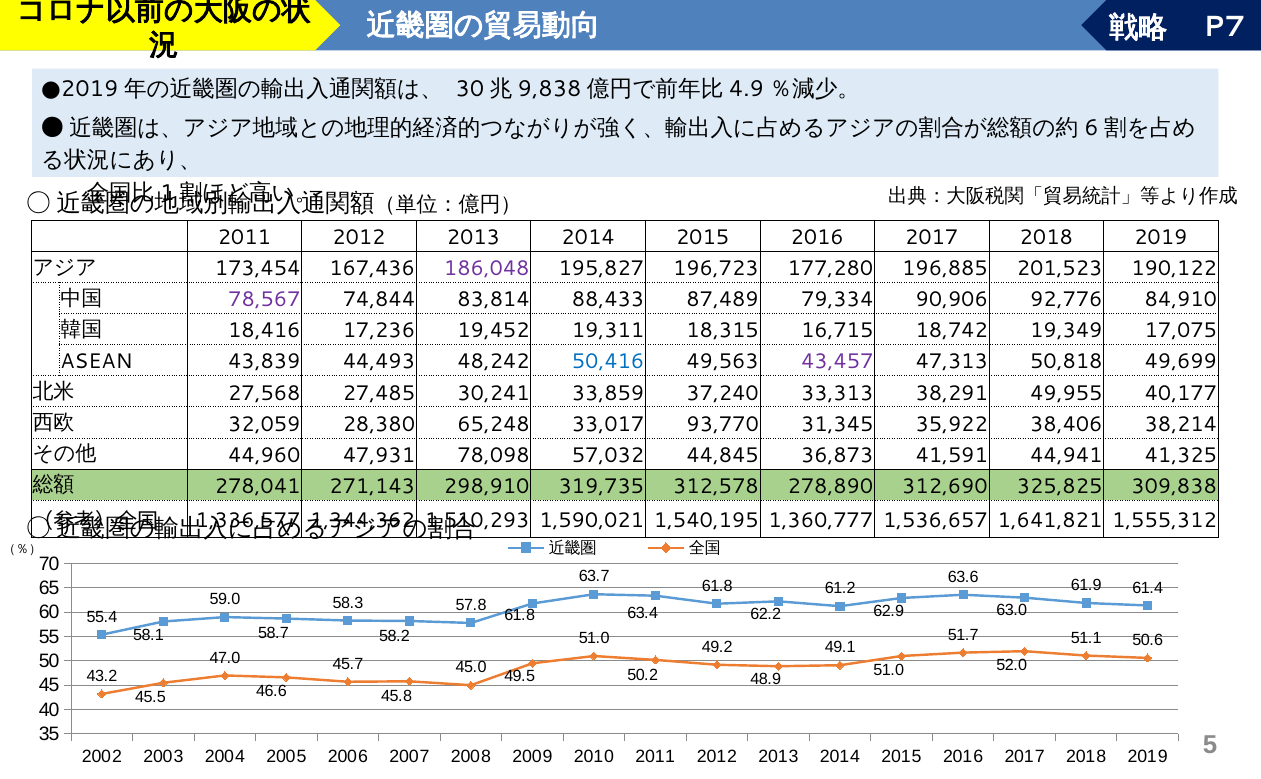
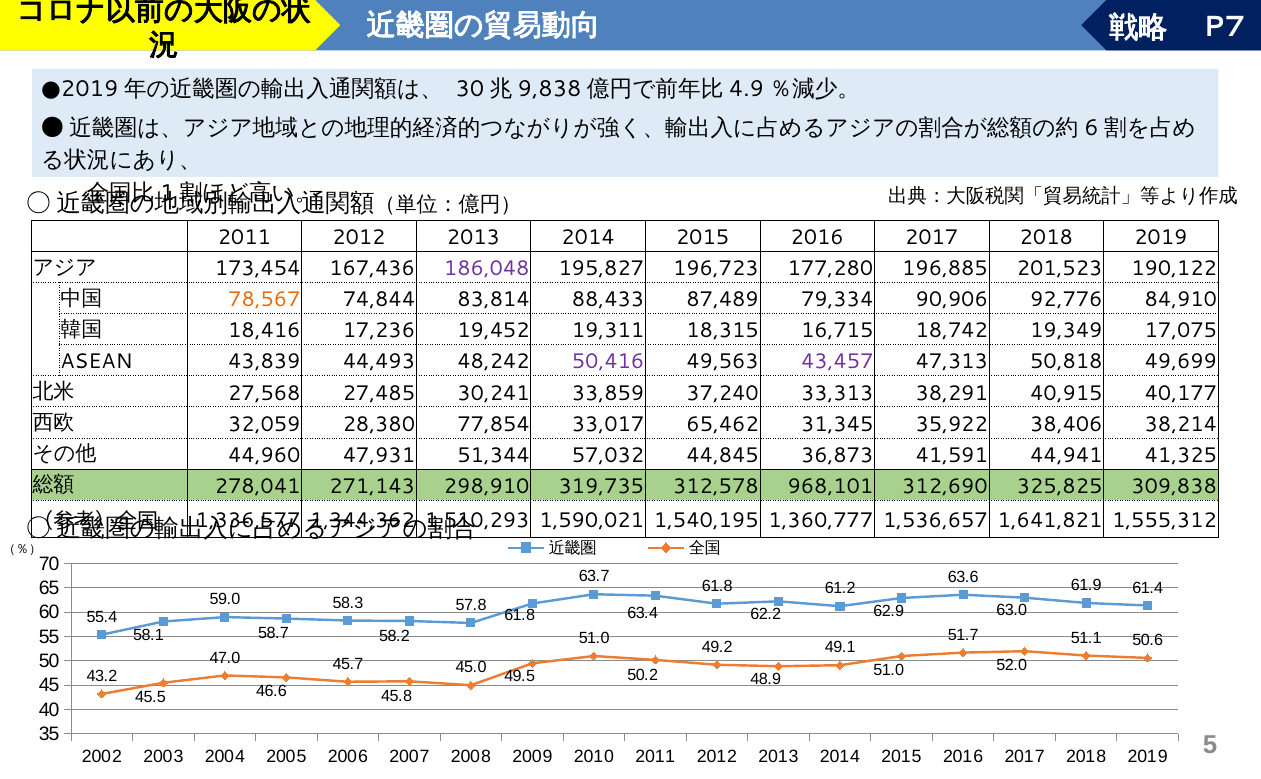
78,567 colour: purple -> orange
50,416 colour: blue -> purple
49,955: 49,955 -> 40,915
65,248: 65,248 -> 77,854
93,770: 93,770 -> 65,462
78,098: 78,098 -> 51,344
278,890: 278,890 -> 968,101
